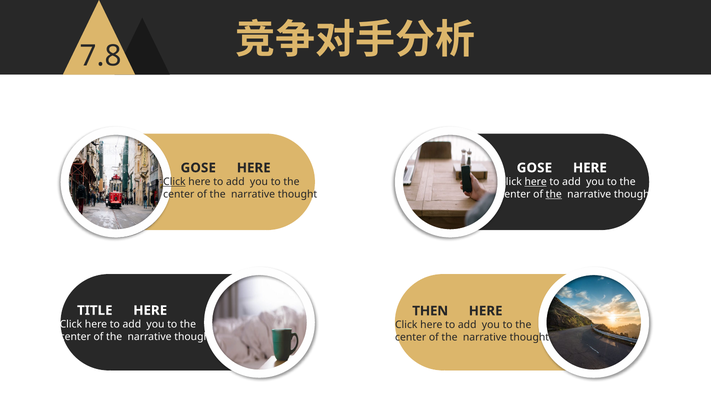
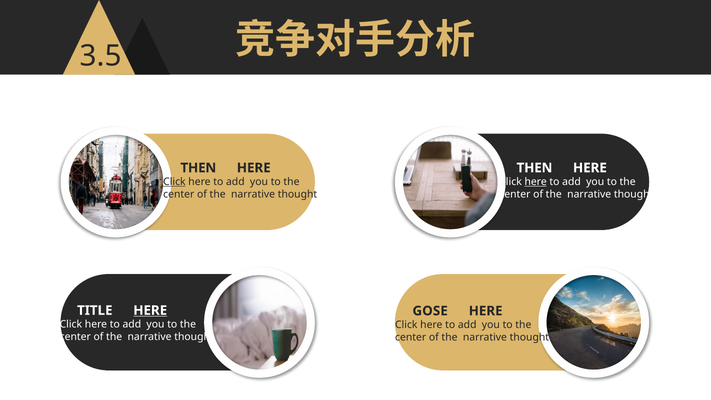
7.8: 7.8 -> 3.5
GOSE at (198, 168): GOSE -> THEN
GOSE at (534, 168): GOSE -> THEN
the at (554, 194) underline: present -> none
HERE at (150, 310) underline: none -> present
THEN: THEN -> GOSE
